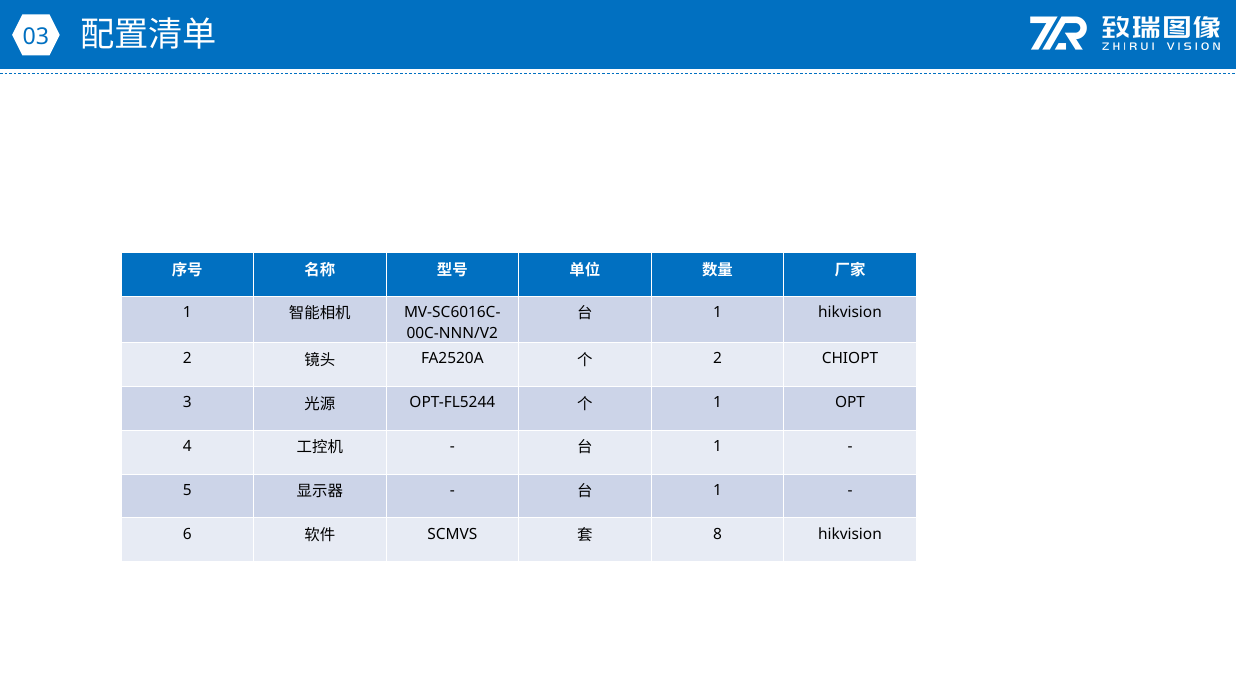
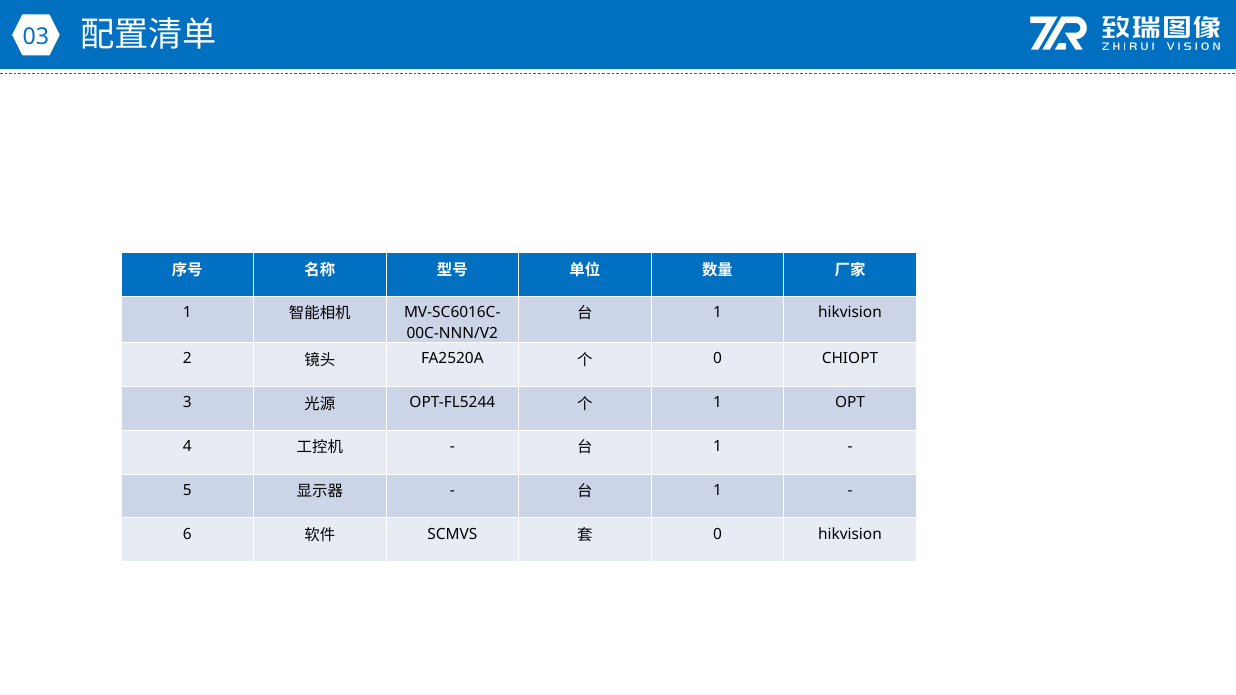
2 at (718, 359): 2 -> 0
8 at (718, 534): 8 -> 0
